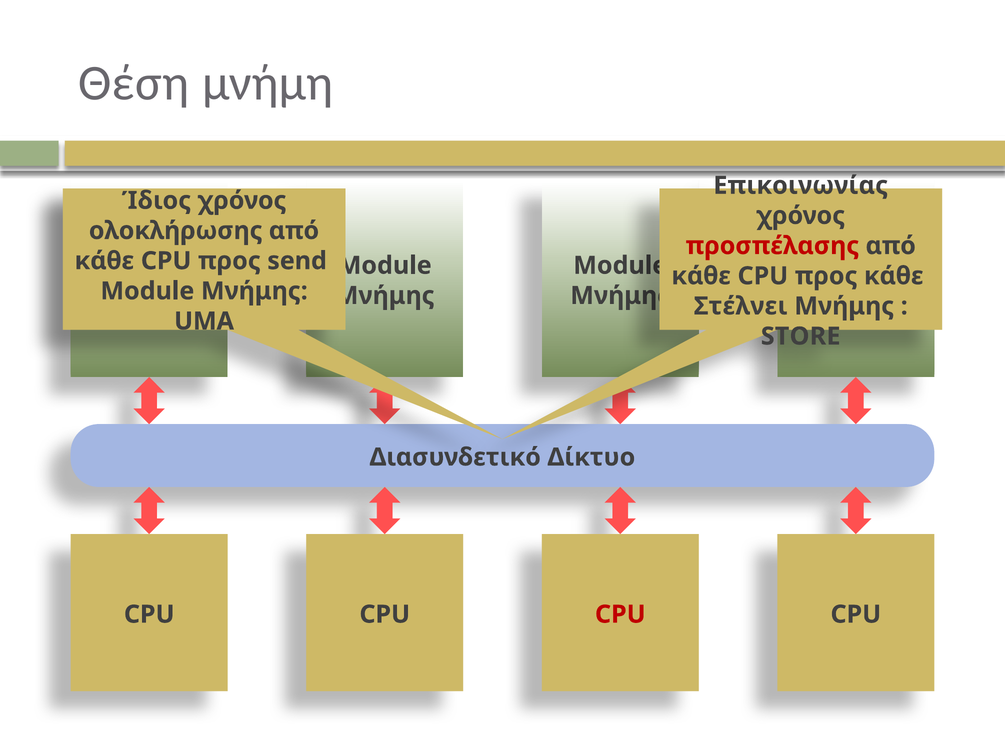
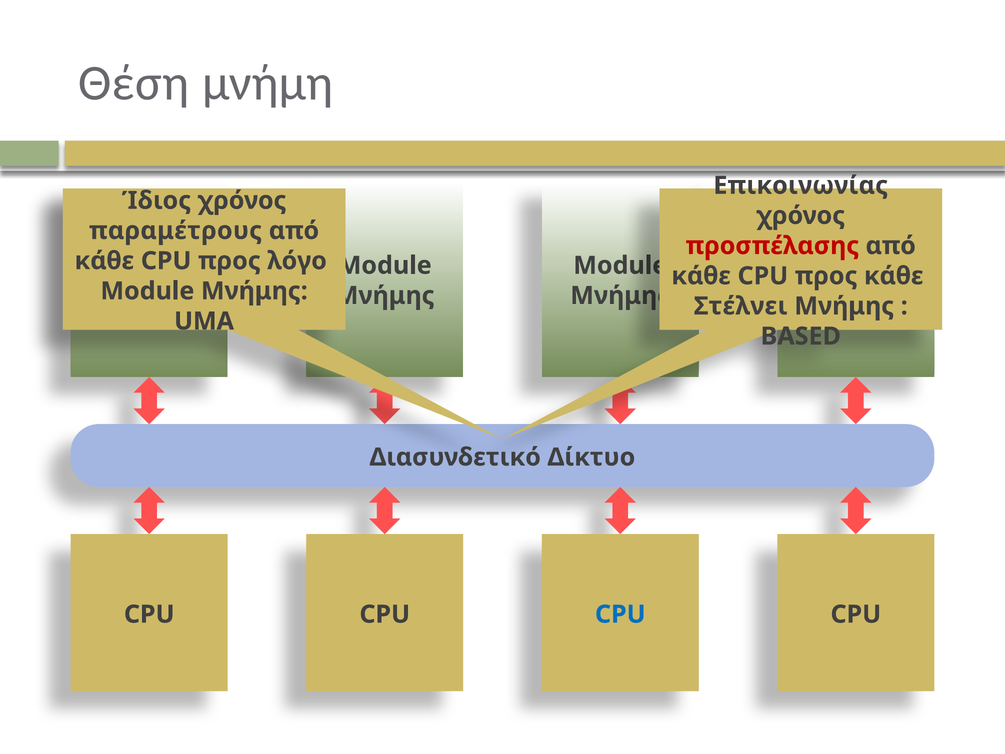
ολοκλήρωσης: ολοκλήρωσης -> παραμέτρους
send: send -> λόγο
STORE: STORE -> BASED
CPU at (620, 614) colour: red -> blue
